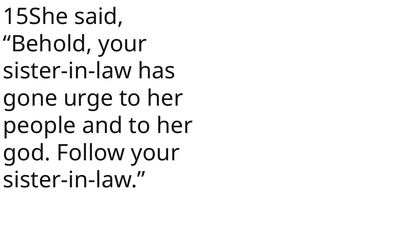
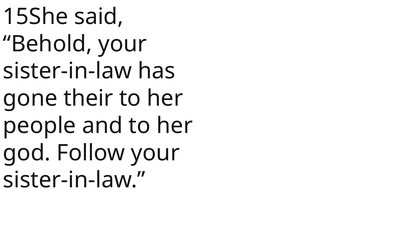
urge: urge -> their
